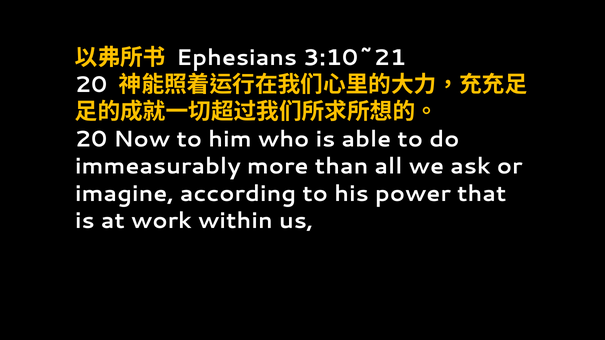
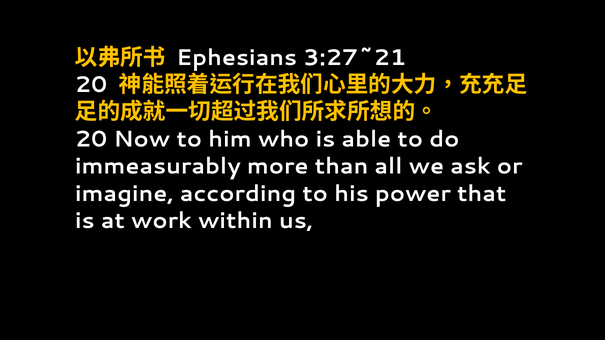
3:10~21: 3:10~21 -> 3:27~21
